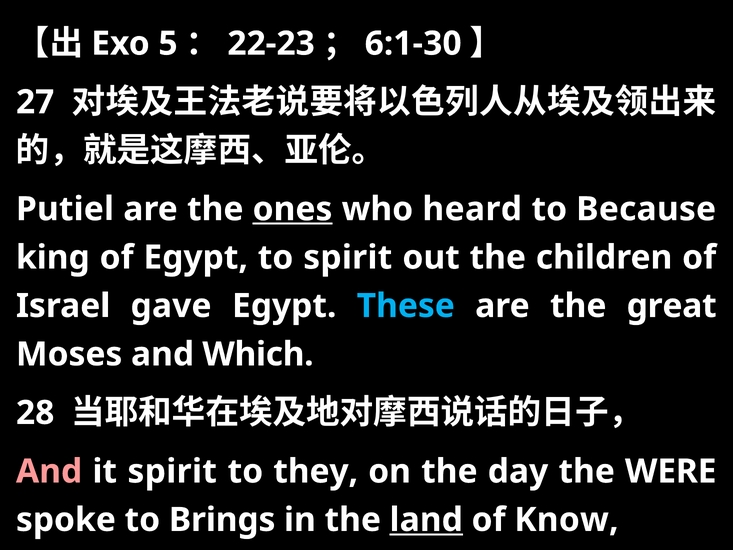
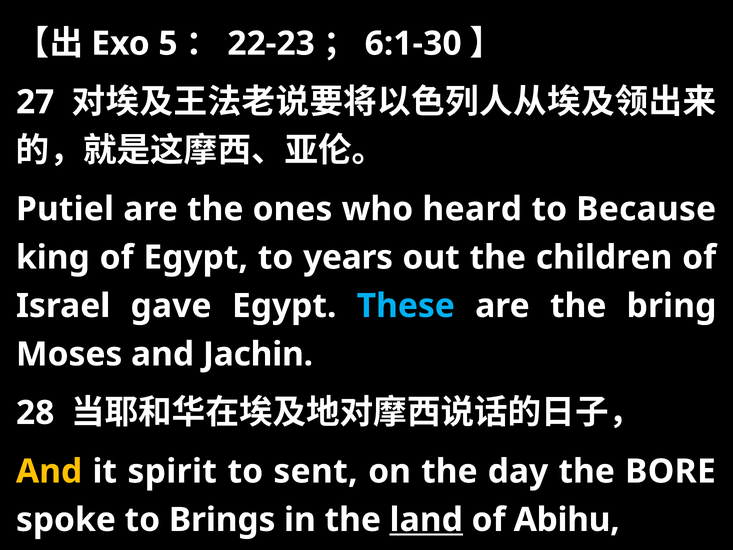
ones underline: present -> none
to spirit: spirit -> years
great: great -> bring
Which: Which -> Jachin
And at (49, 471) colour: pink -> yellow
they: they -> sent
WERE: WERE -> BORE
Know: Know -> Abihu
